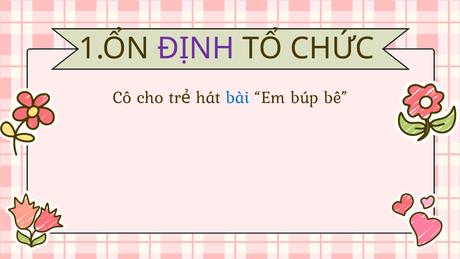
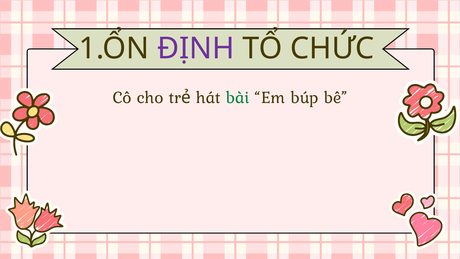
bài colour: blue -> green
